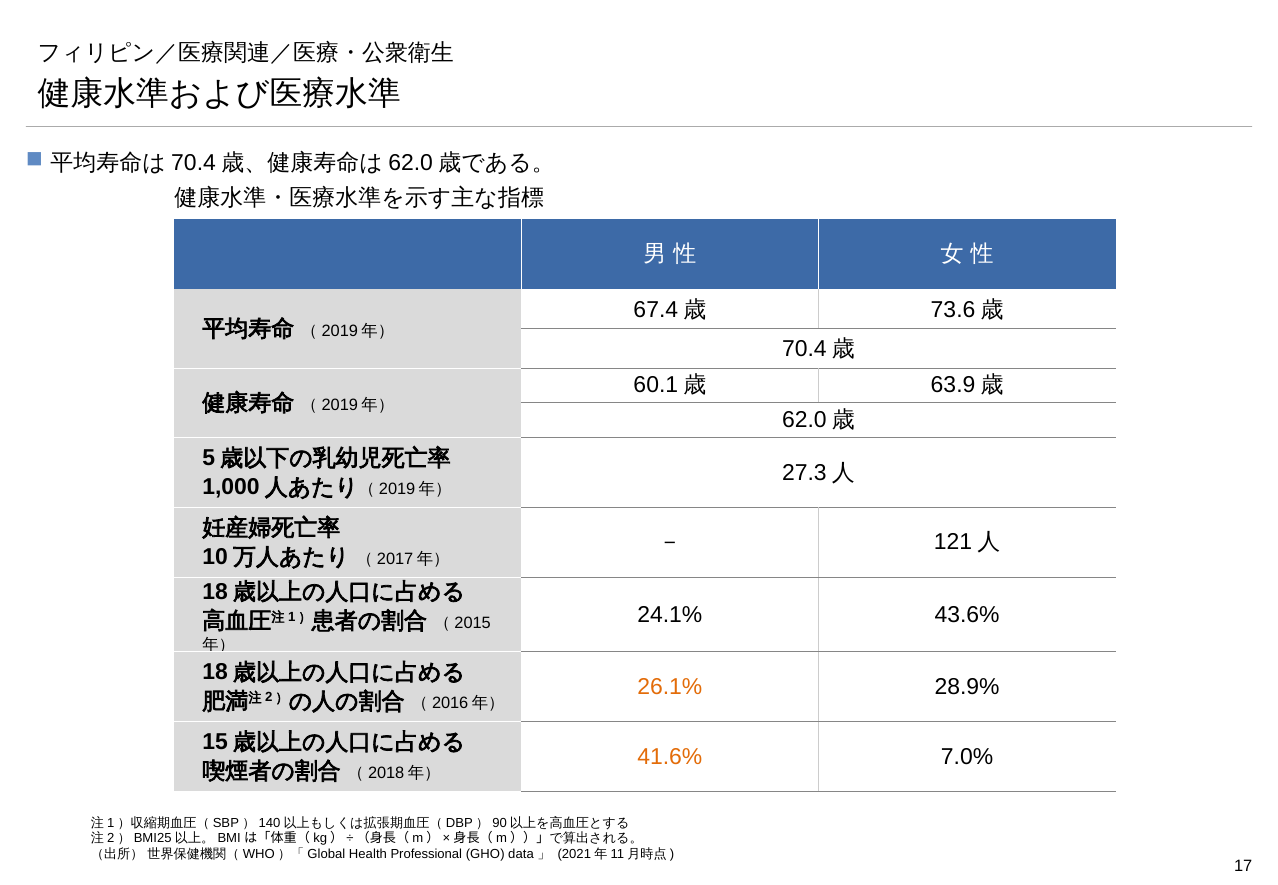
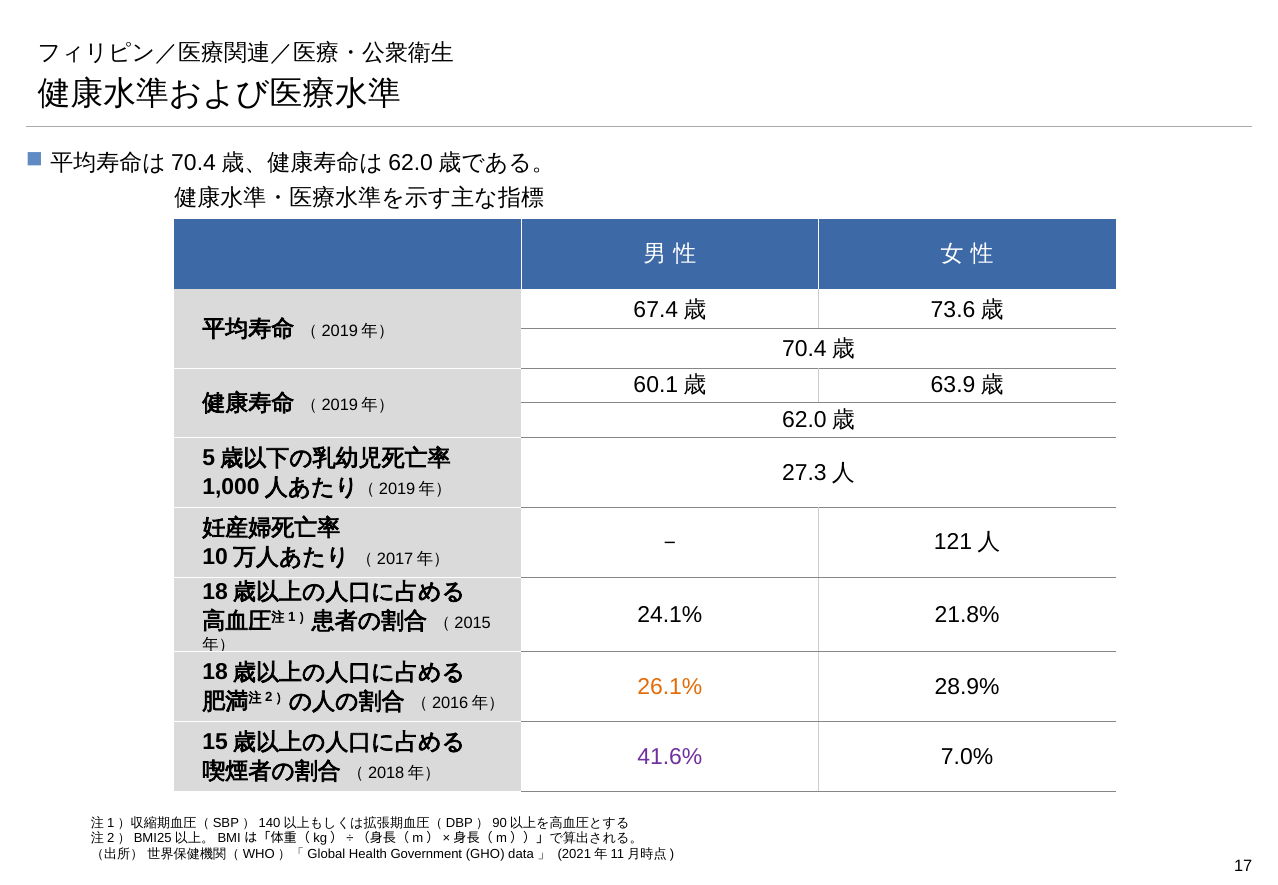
43.6%: 43.6% -> 21.8%
41.6% colour: orange -> purple
Professional: Professional -> Government
